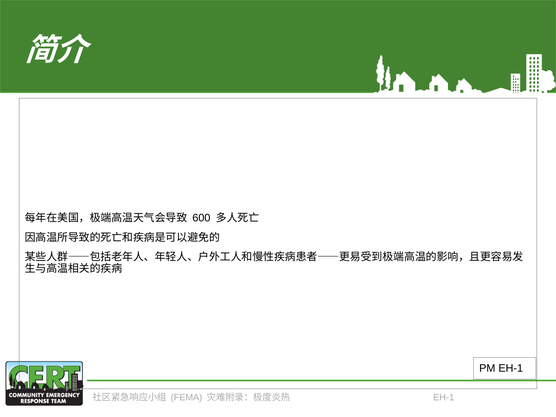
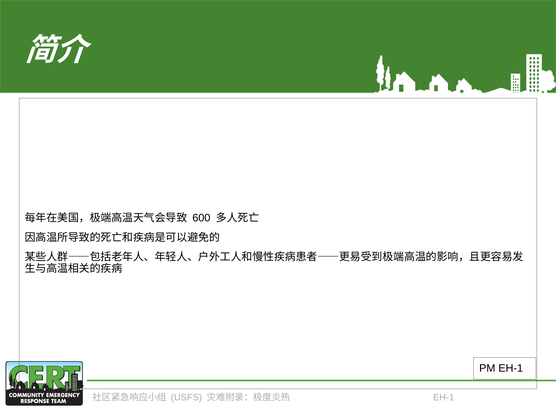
FEMA: FEMA -> USFS
